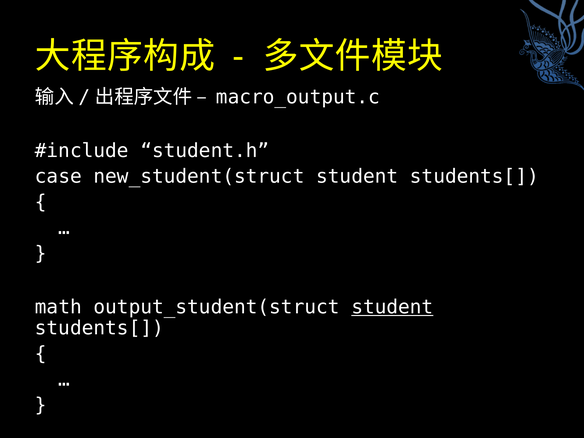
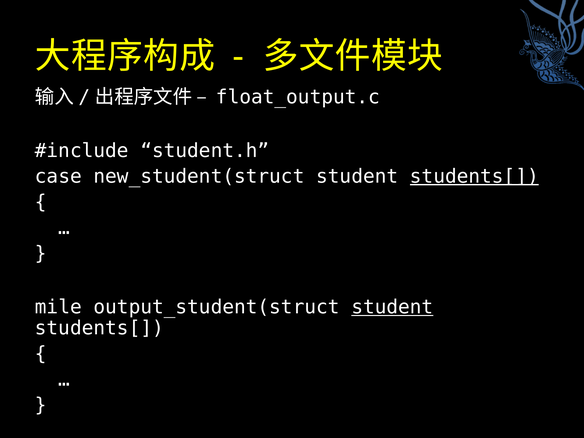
macro_output.c: macro_output.c -> float_output.c
students[ at (474, 176) underline: none -> present
math: math -> mile
